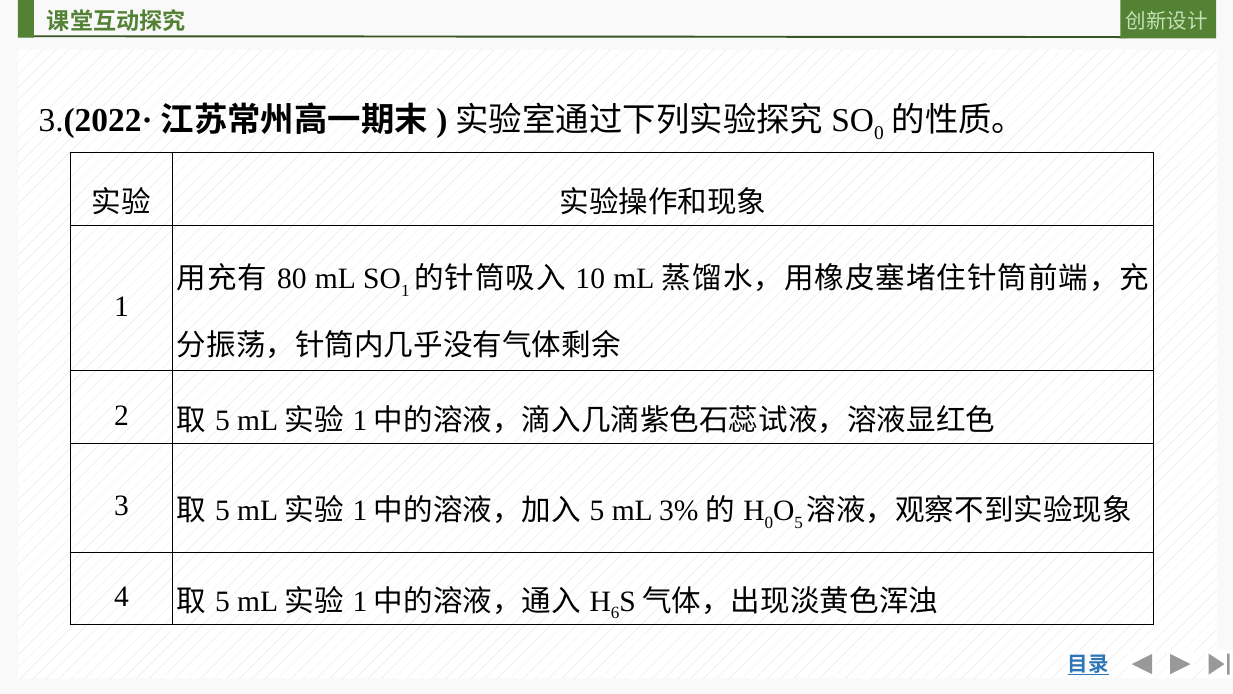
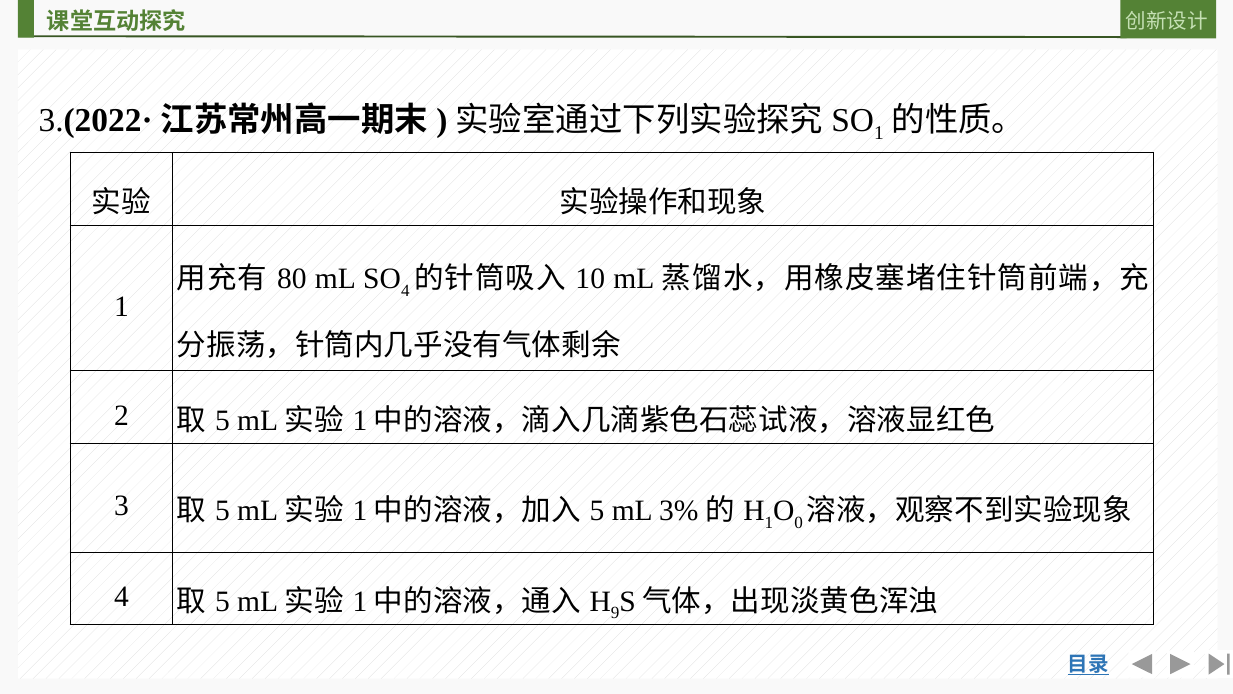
0 at (879, 133): 0 -> 1
1 at (405, 291): 1 -> 4
0 at (769, 522): 0 -> 1
5 at (799, 522): 5 -> 0
6: 6 -> 9
